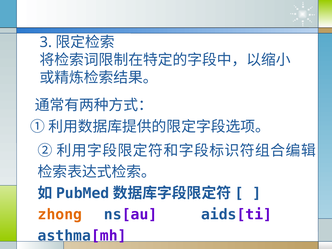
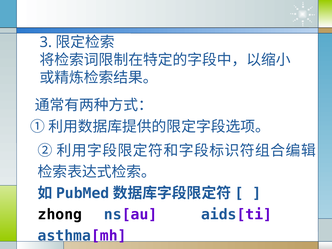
zhong colour: orange -> black
